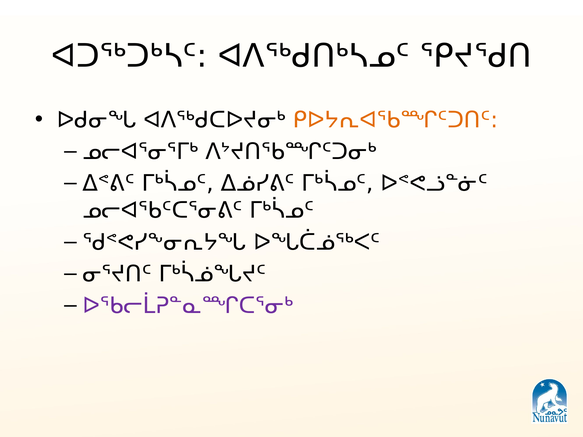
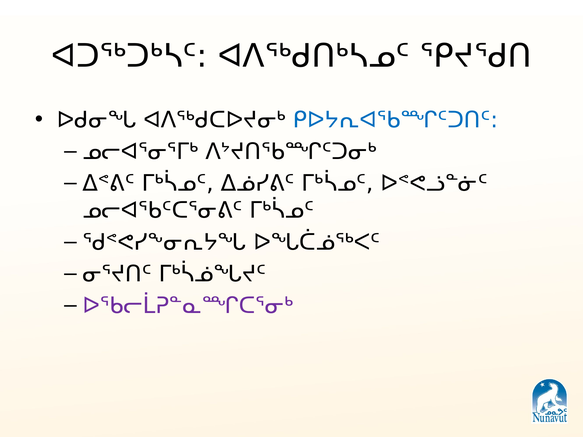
ᑭᐅᔭᕆᐊᖃᙱᑦᑐᑎᑦ colour: orange -> blue
